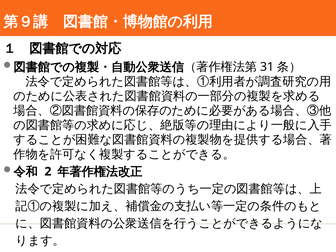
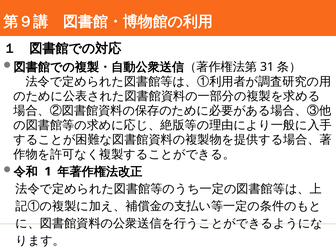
2: 2 -> 1
